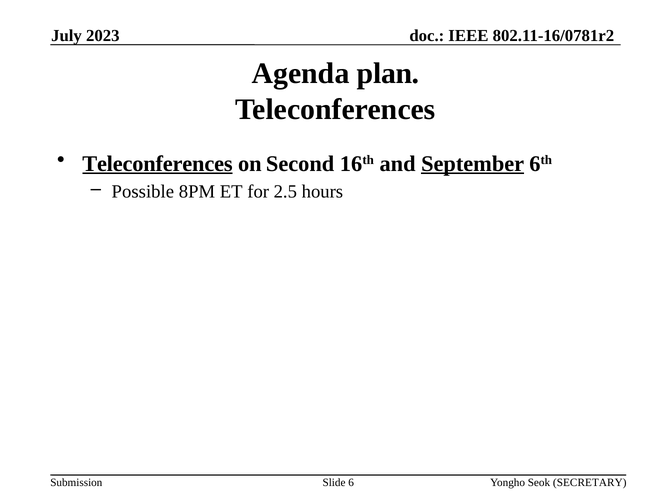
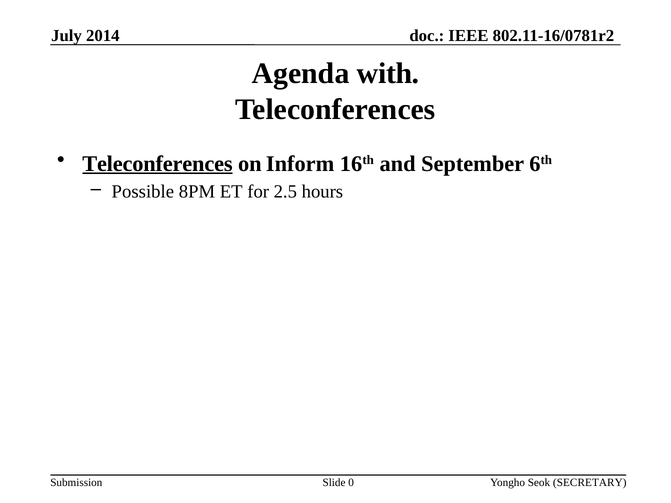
2023: 2023 -> 2014
plan: plan -> with
Second: Second -> Inform
September underline: present -> none
6: 6 -> 0
